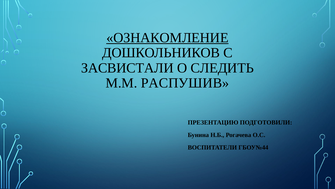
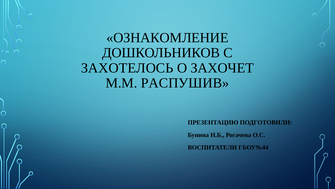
ОЗНАКОМЛЕНИЕ underline: present -> none
ЗАСВИСТАЛИ: ЗАСВИСТАЛИ -> ЗАХОТЕЛОСЬ
СЛЕДИТЬ: СЛЕДИТЬ -> ЗАХОЧЕТ
